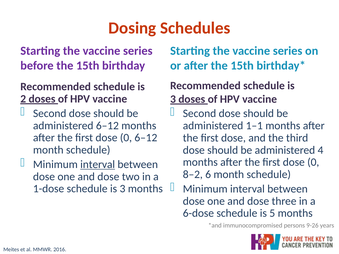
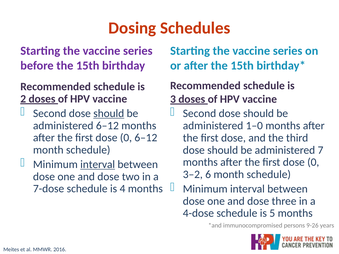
should at (109, 113) underline: none -> present
1–1: 1–1 -> 1–0
4: 4 -> 7
8–2: 8–2 -> 3–2
1-dose: 1-dose -> 7-dose
3 at (122, 189): 3 -> 4
6-dose: 6-dose -> 4-dose
